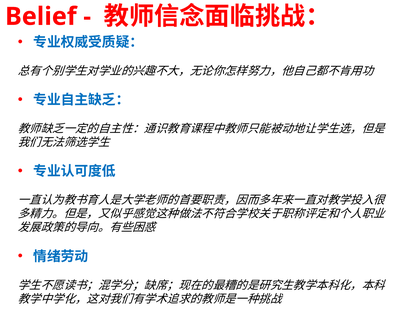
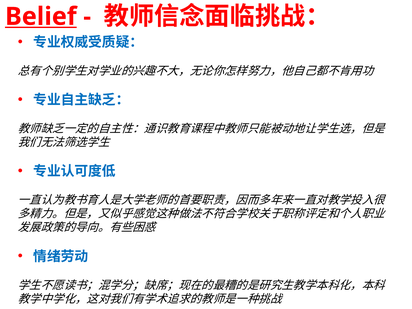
Belief underline: none -> present
